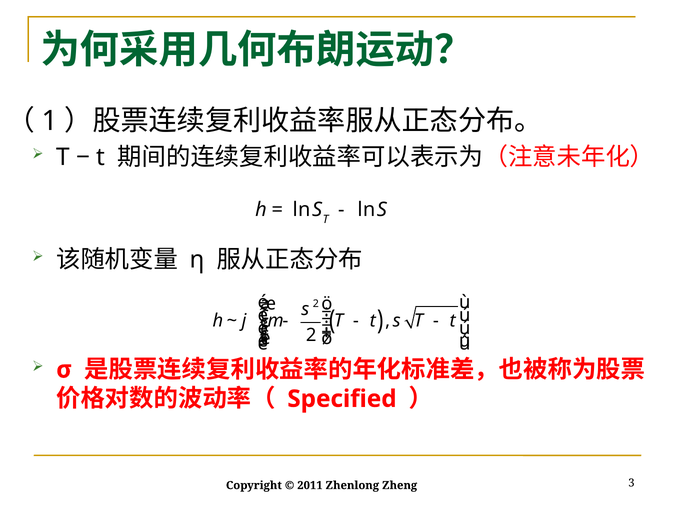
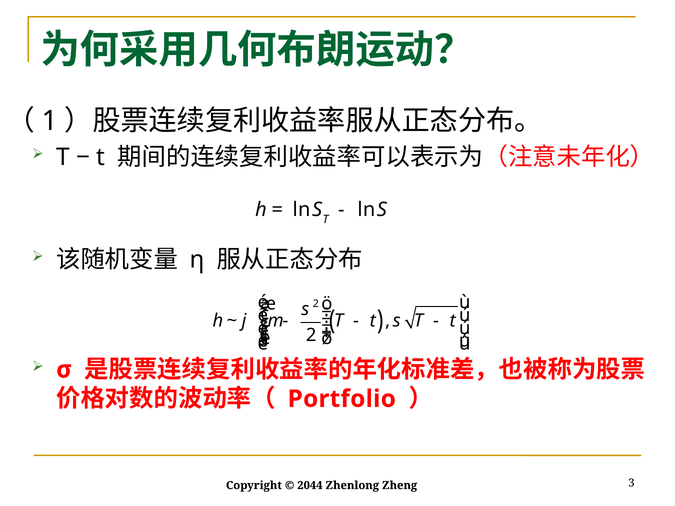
Specified: Specified -> Portfolio
2011: 2011 -> 2044
